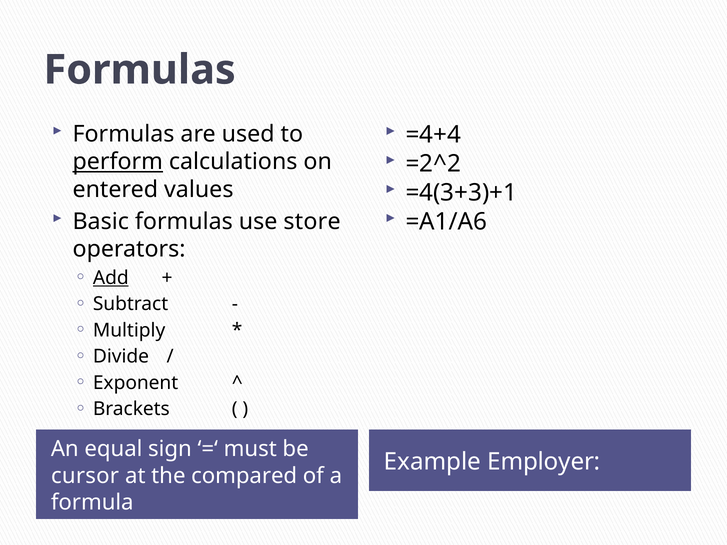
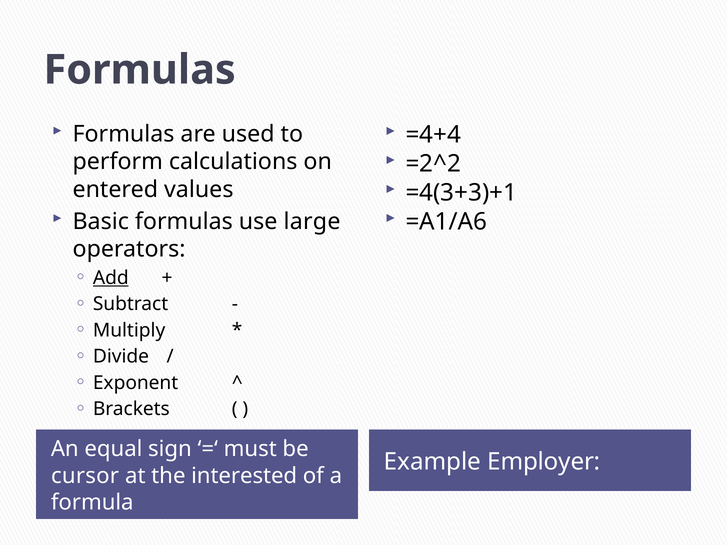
perform underline: present -> none
store: store -> large
compared: compared -> interested
